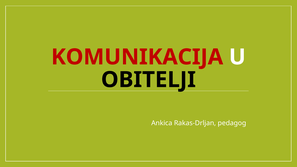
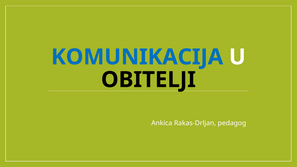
KOMUNIKACIJA colour: red -> blue
